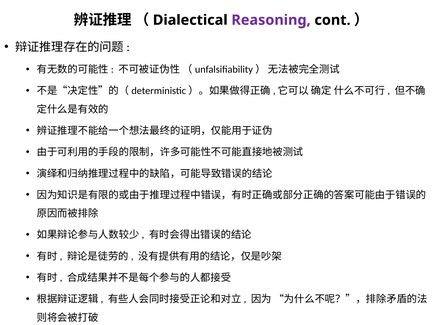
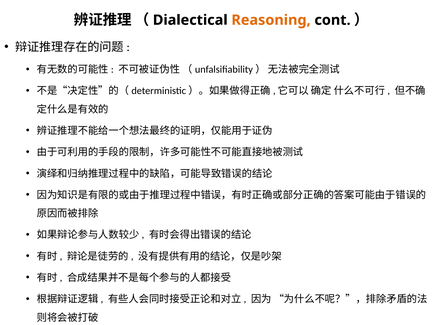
Reasoning colour: purple -> orange
